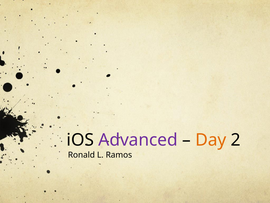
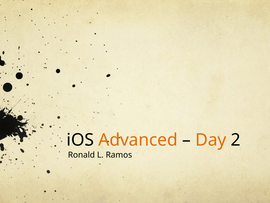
Advanced colour: purple -> orange
